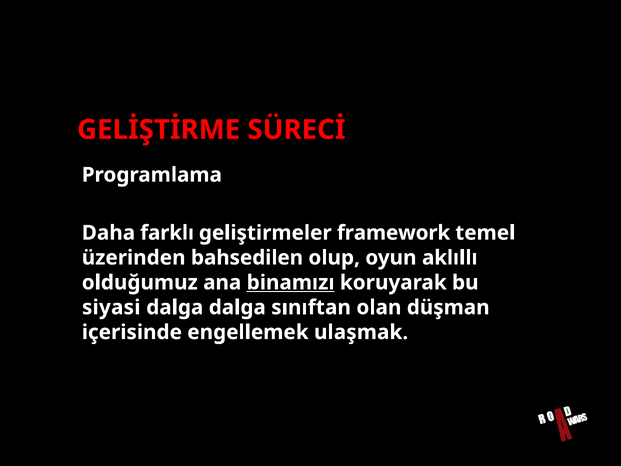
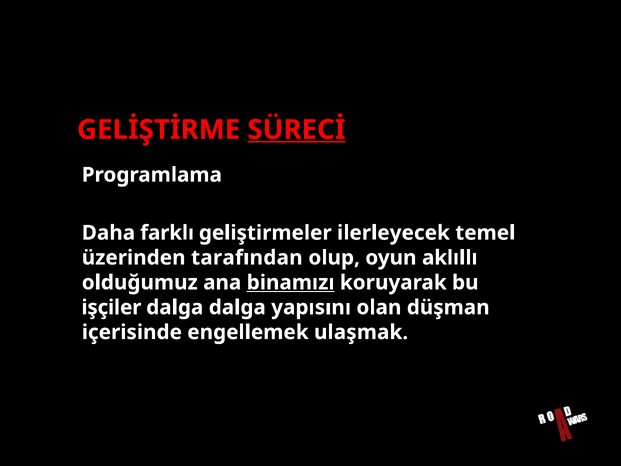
SÜRECİ underline: none -> present
framework: framework -> ilerleyecek
bahsedilen: bahsedilen -> tarafından
siyasi: siyasi -> işçiler
sınıftan: sınıftan -> yapısını
